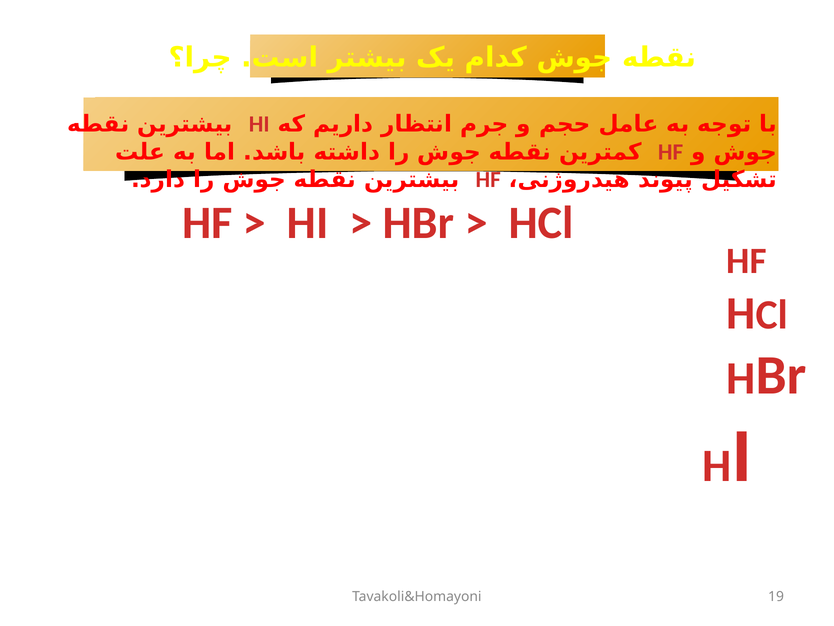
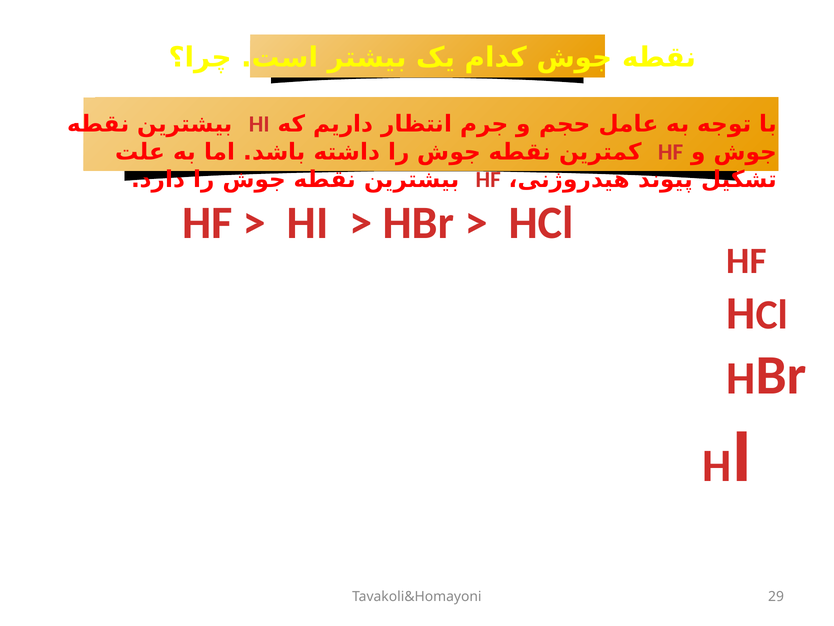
19: 19 -> 29
